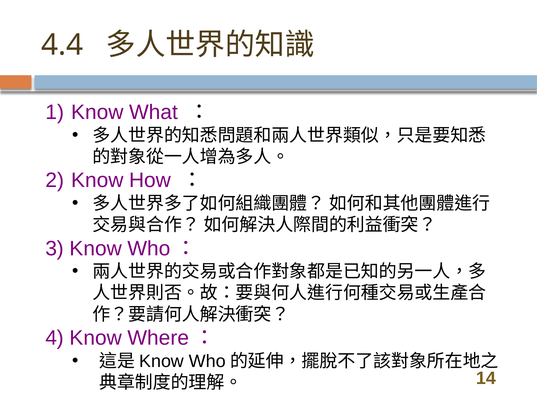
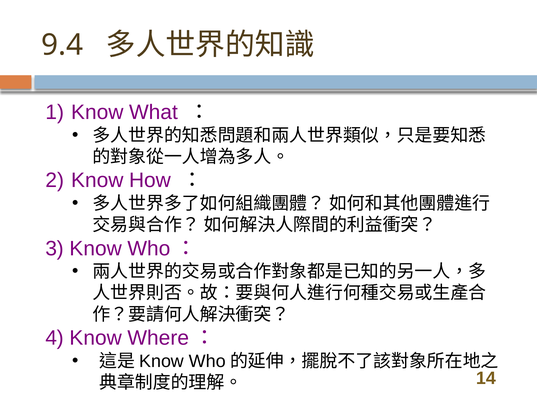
4.4: 4.4 -> 9.4
